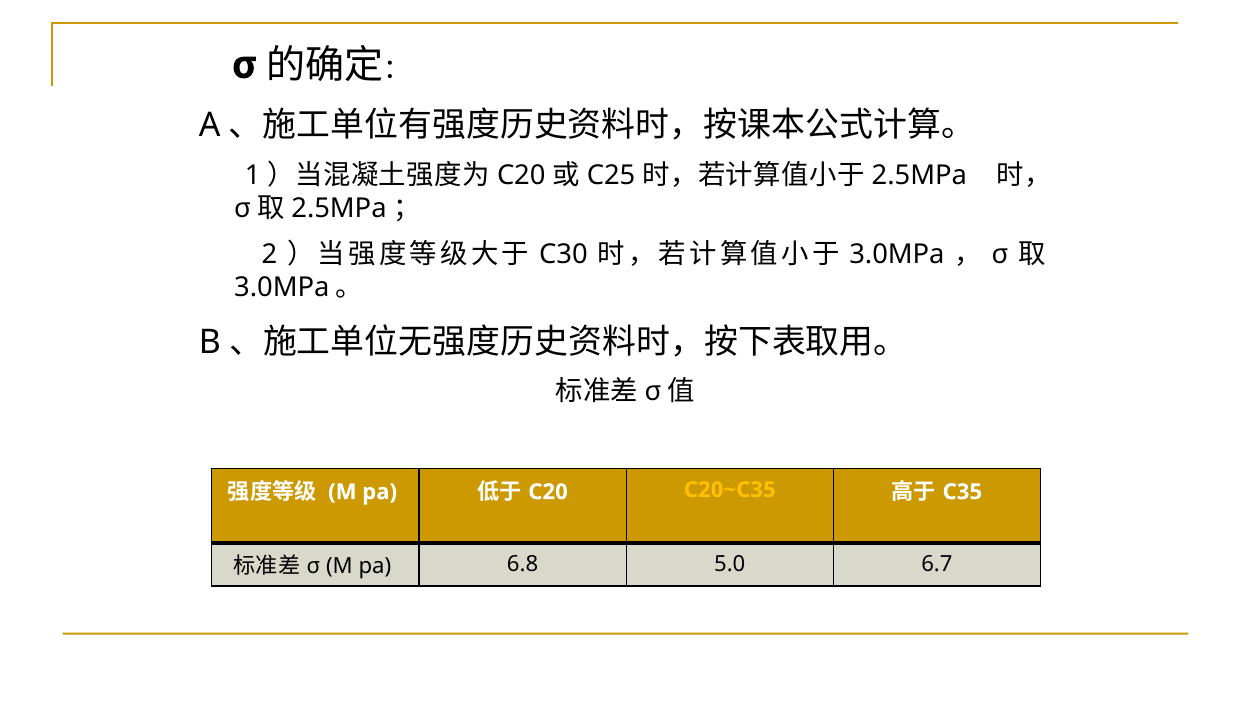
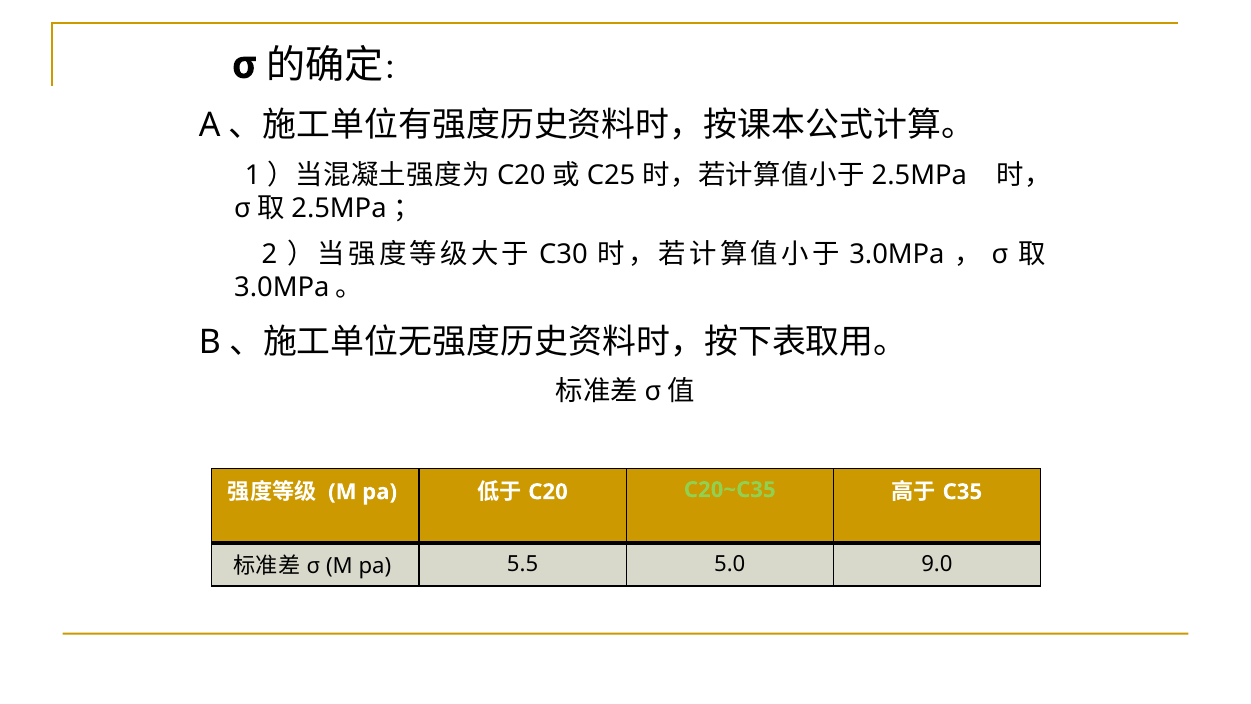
C20~C35 colour: yellow -> light green
6.8: 6.8 -> 5.5
6.7: 6.7 -> 9.0
